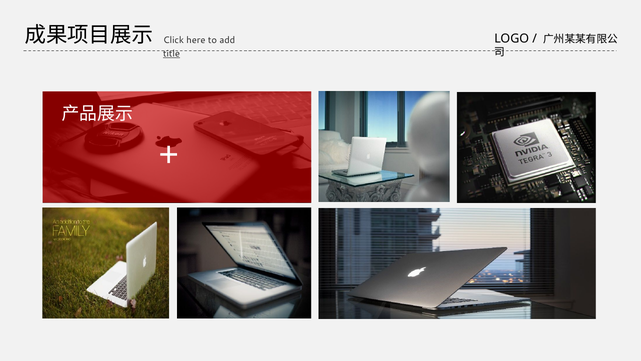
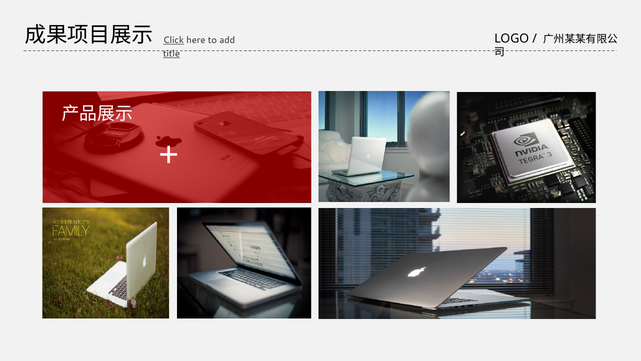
Click underline: none -> present
